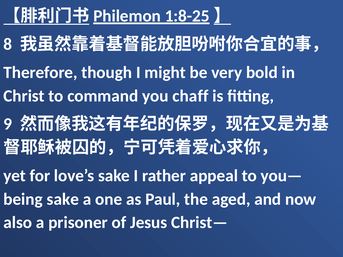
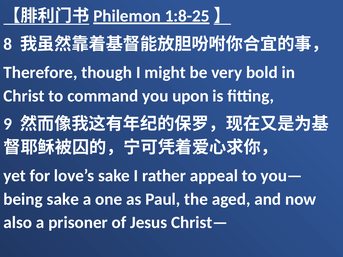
chaff: chaff -> upon
